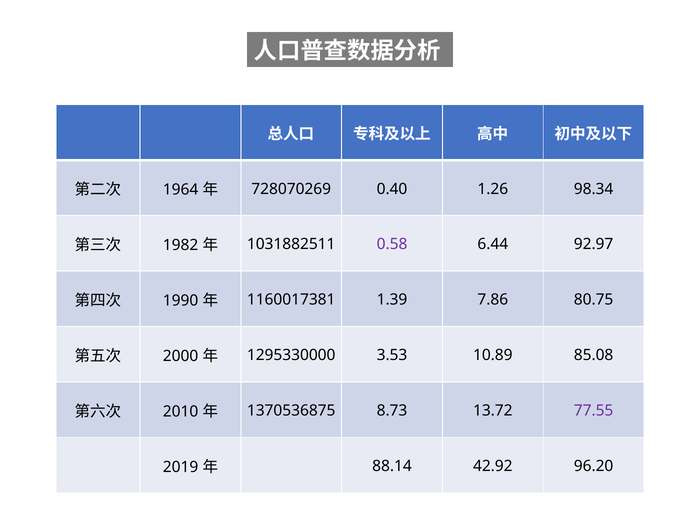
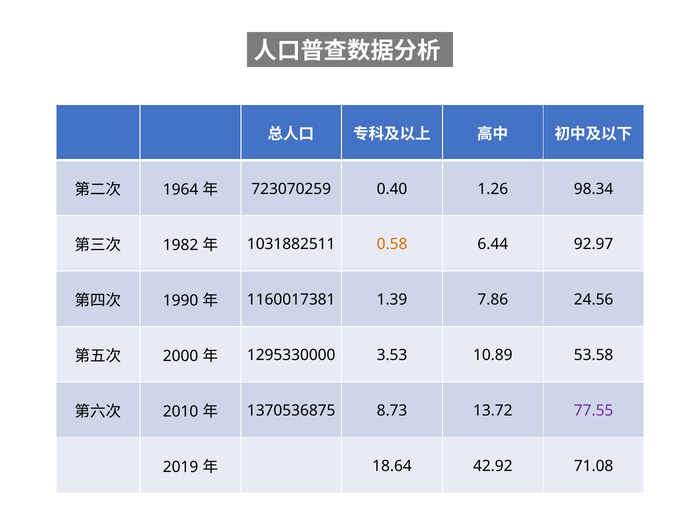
728070269: 728070269 -> 723070259
0.58 colour: purple -> orange
80.75: 80.75 -> 24.56
85.08: 85.08 -> 53.58
88.14: 88.14 -> 18.64
96.20: 96.20 -> 71.08
